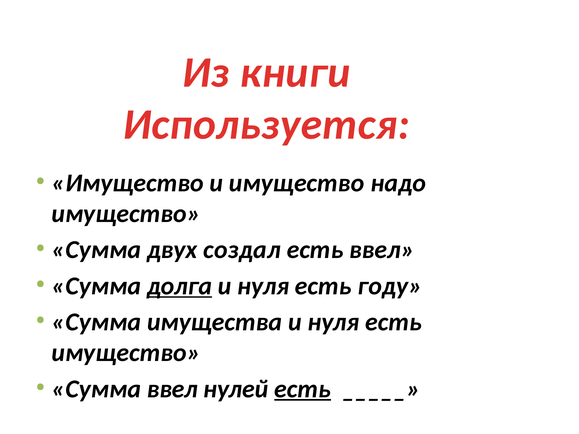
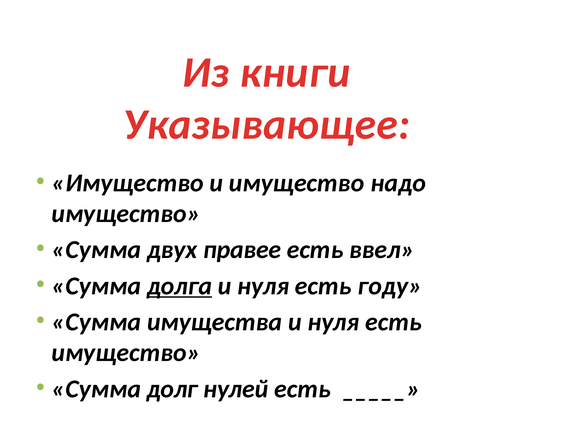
Используется: Используется -> Указывающее
создал: создал -> правее
ввел at (172, 389): ввел -> долг
есть at (303, 389) underline: present -> none
